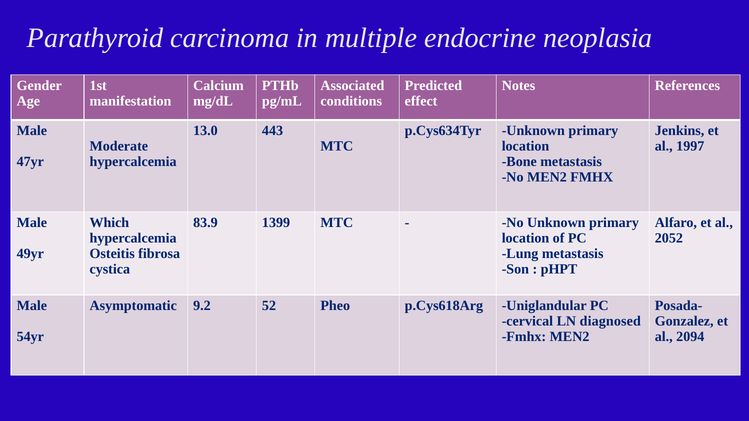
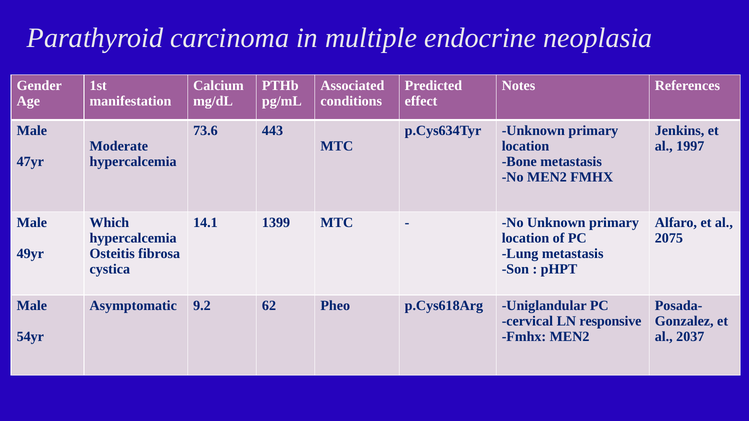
13.0: 13.0 -> 73.6
83.9: 83.9 -> 14.1
2052: 2052 -> 2075
52: 52 -> 62
diagnosed: diagnosed -> responsive
2094: 2094 -> 2037
